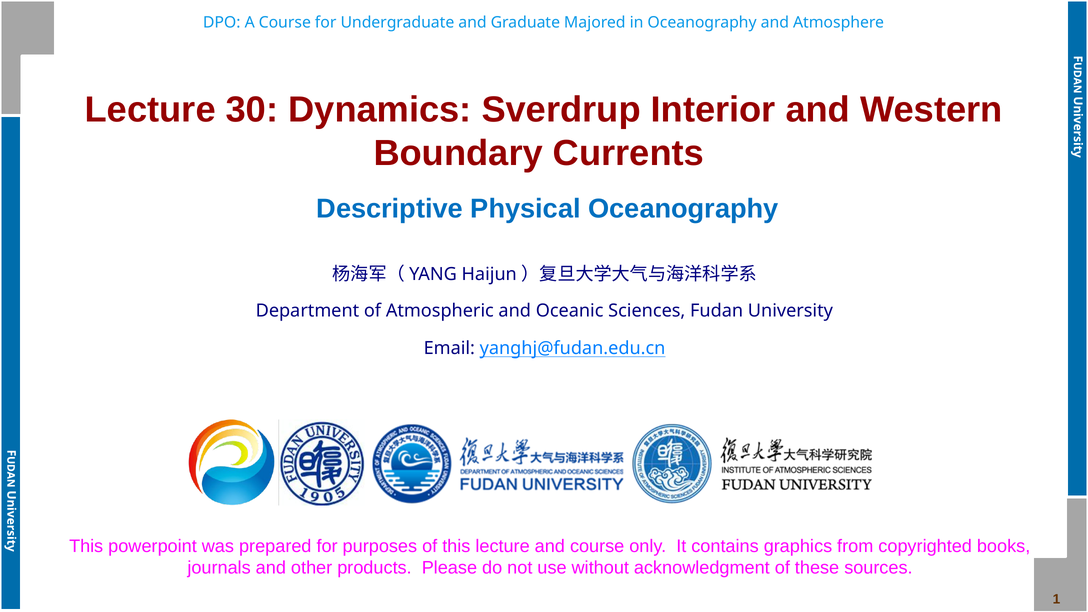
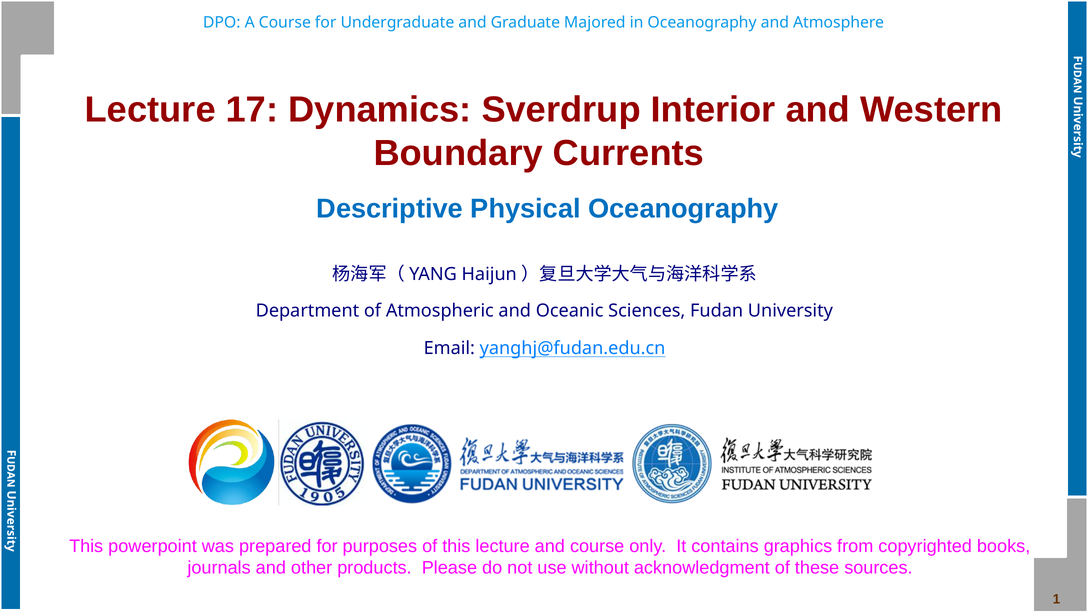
30: 30 -> 17
